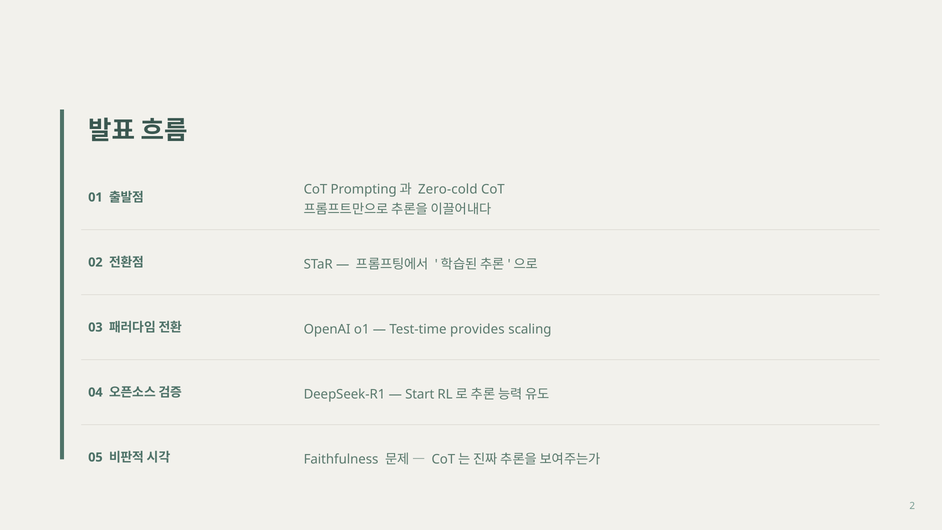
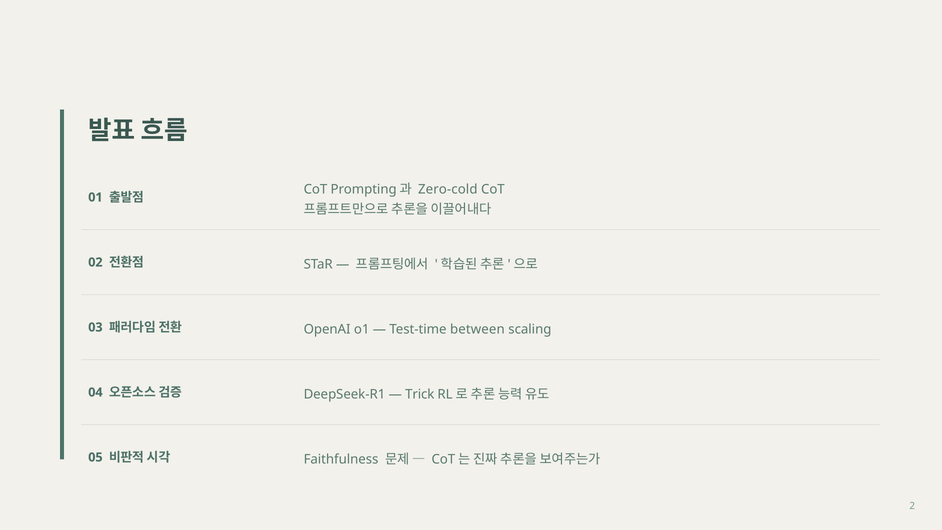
provides: provides -> between
Start: Start -> Trick
